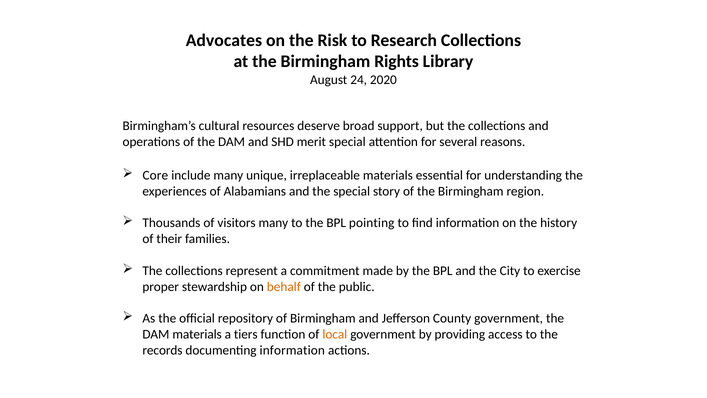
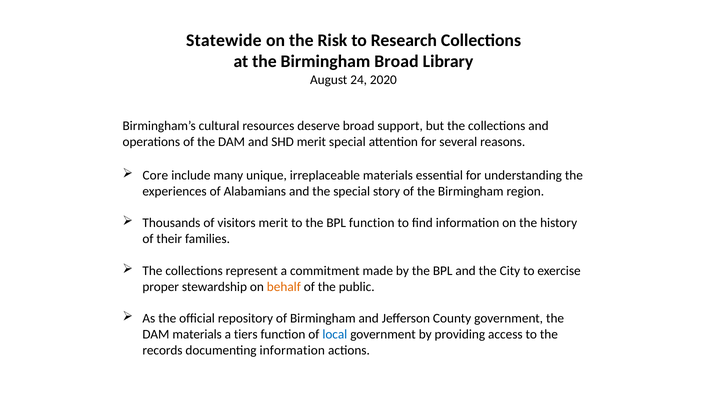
Advocates: Advocates -> Statewide
Birmingham Rights: Rights -> Broad
visitors many: many -> merit
BPL pointing: pointing -> function
local colour: orange -> blue
